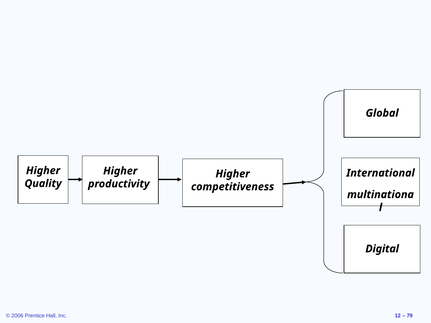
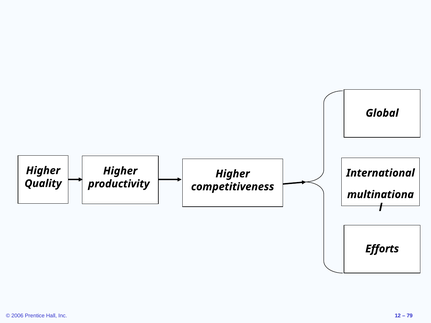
Digital: Digital -> Efforts
